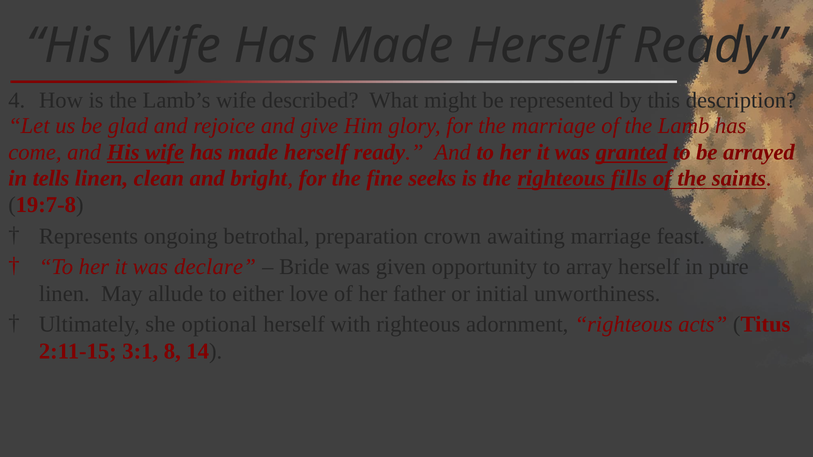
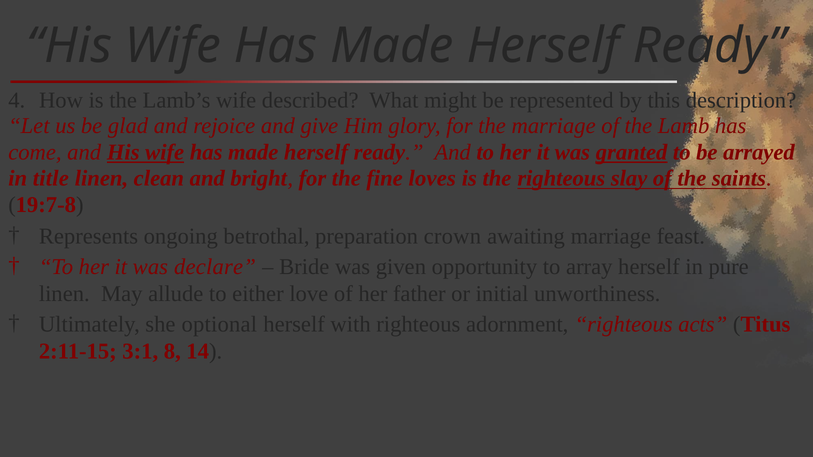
tells: tells -> title
seeks: seeks -> loves
fills: fills -> slay
